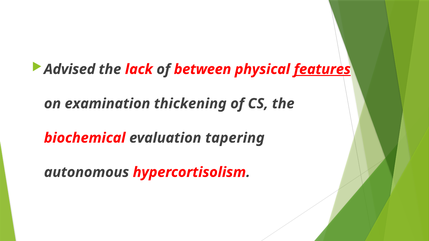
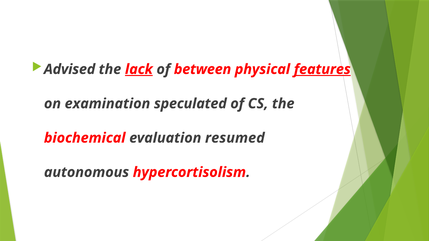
lack underline: none -> present
thickening: thickening -> speculated
tapering: tapering -> resumed
